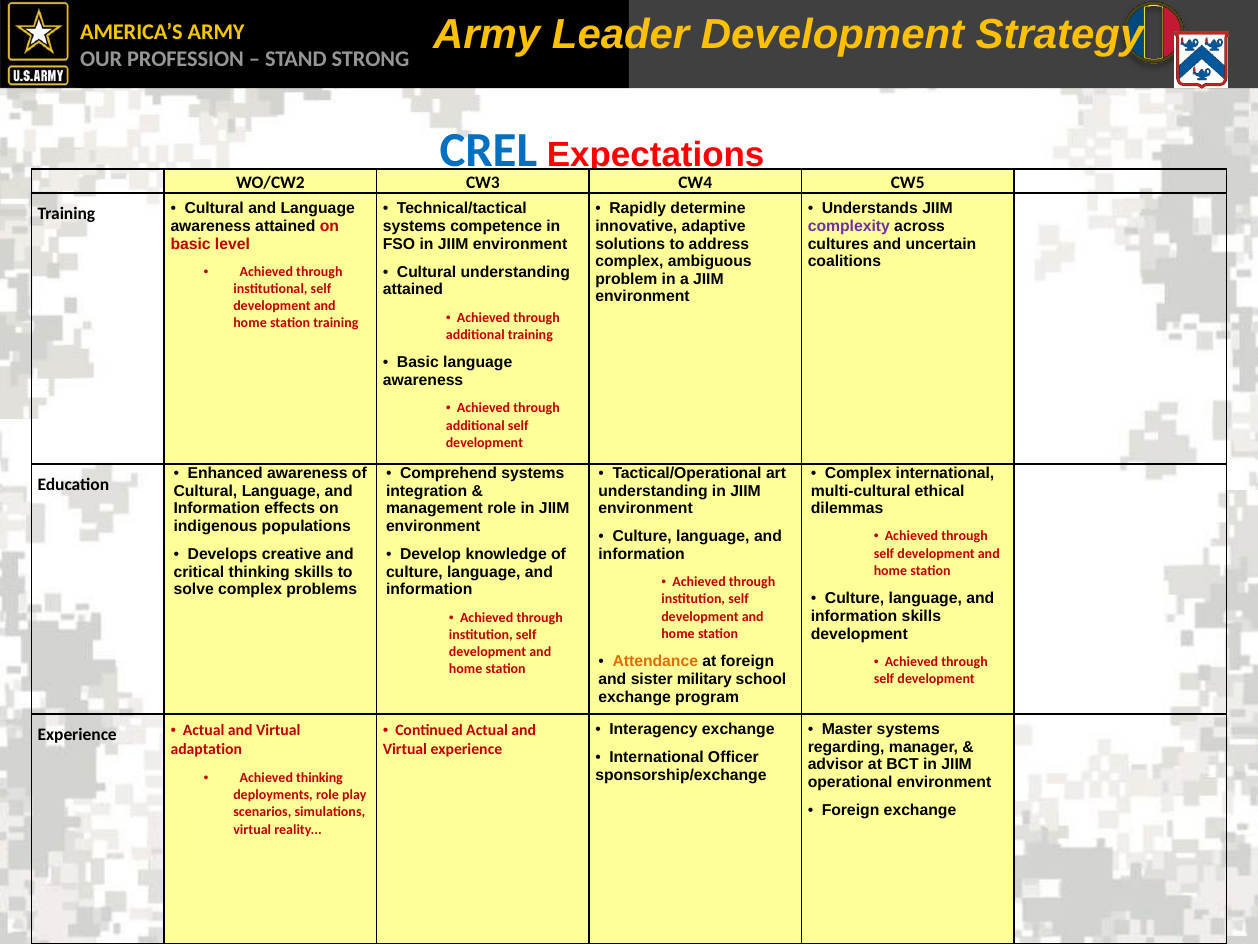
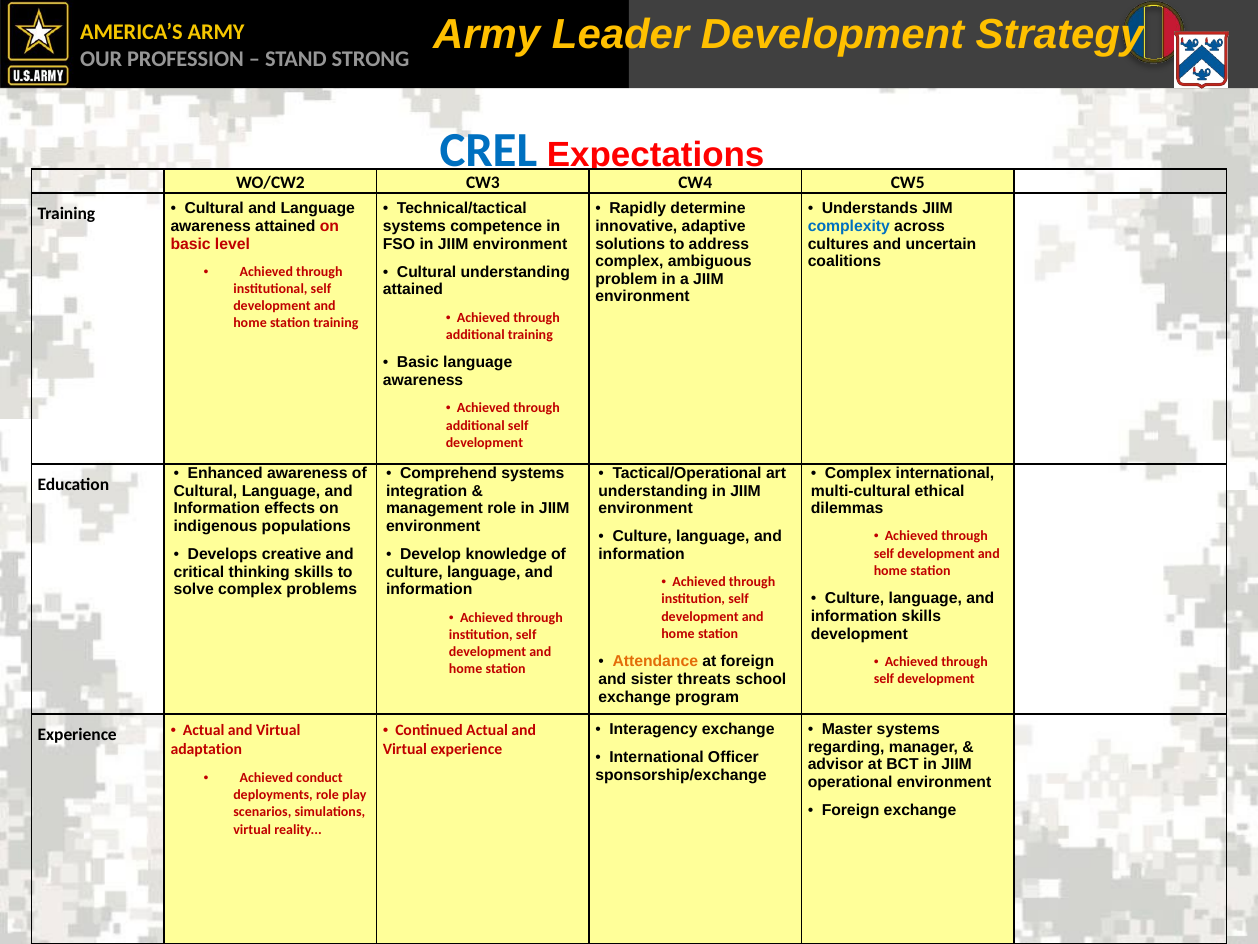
complexity colour: purple -> blue
military: military -> threats
Achieved thinking: thinking -> conduct
